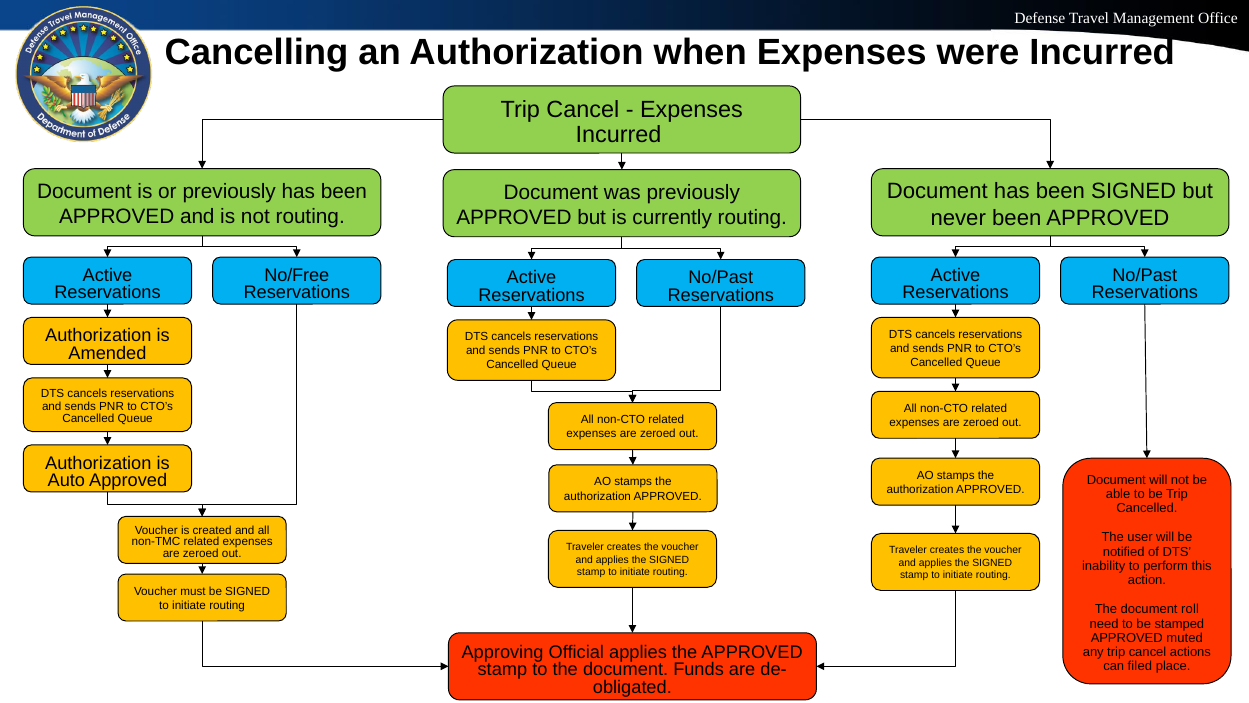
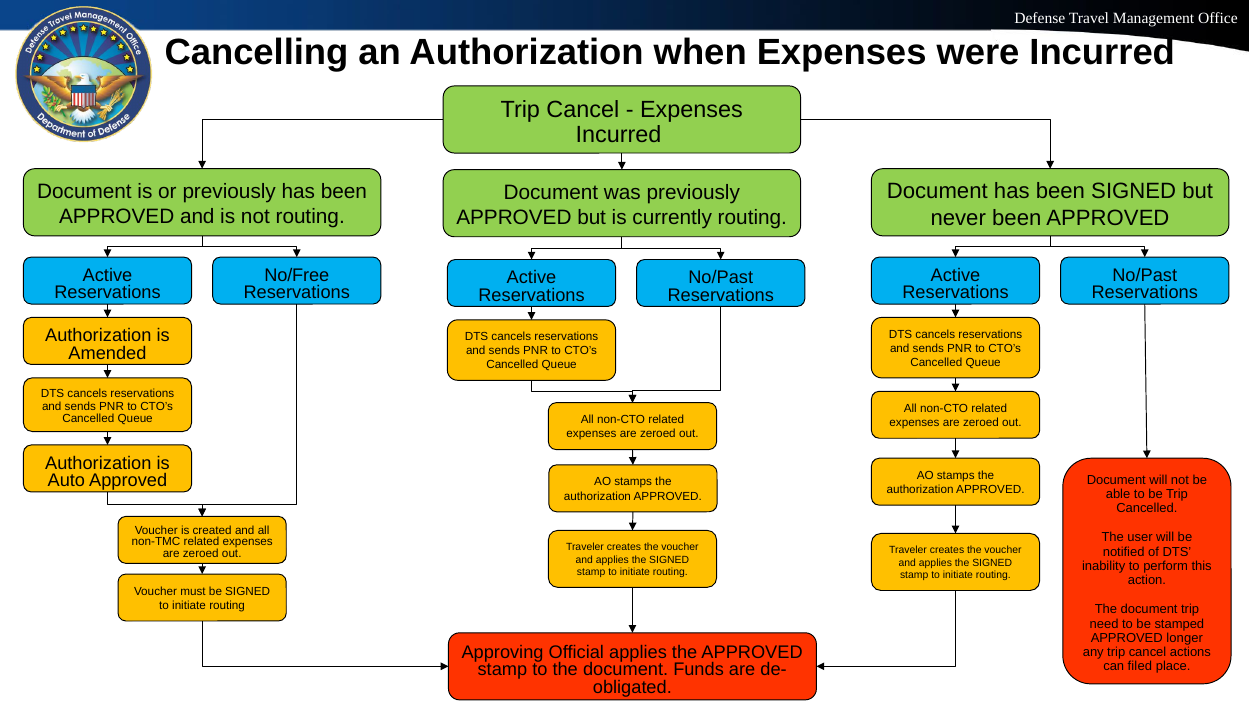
document roll: roll -> trip
muted: muted -> longer
